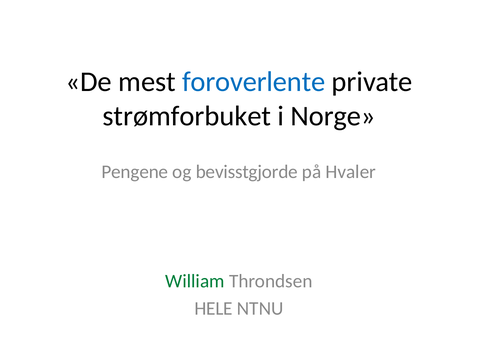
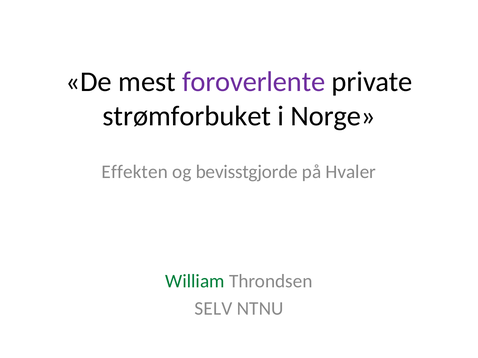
foroverlente colour: blue -> purple
Pengene: Pengene -> Effekten
HELE: HELE -> SELV
